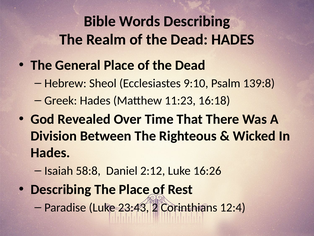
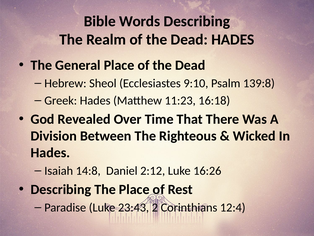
58:8: 58:8 -> 14:8
